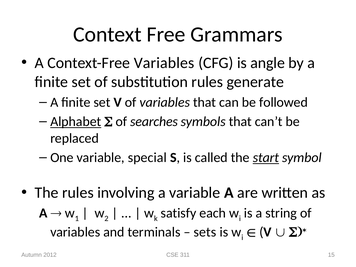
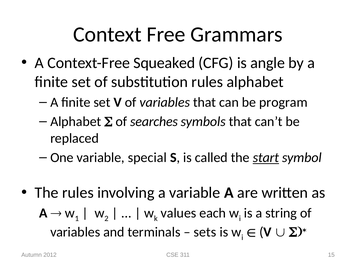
Context-Free Variables: Variables -> Squeaked
rules generate: generate -> alphabet
followed: followed -> program
Alphabet at (76, 122) underline: present -> none
satisfy: satisfy -> values
